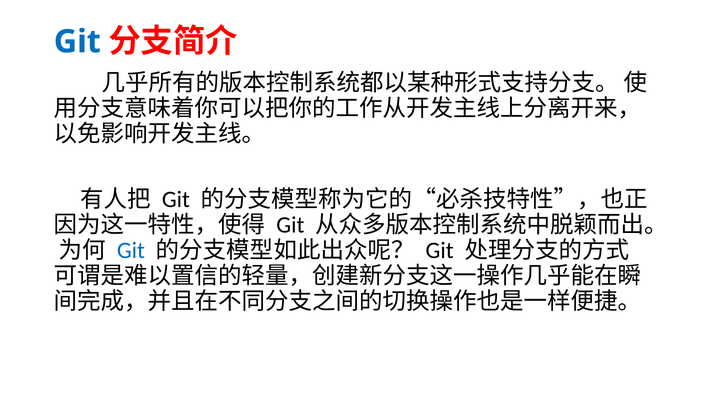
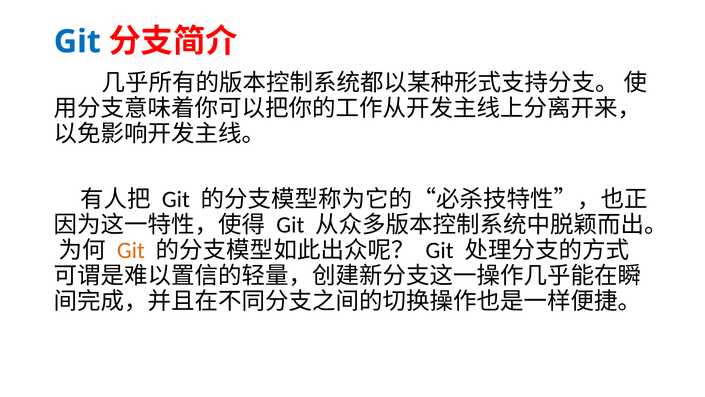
Git at (131, 250) colour: blue -> orange
